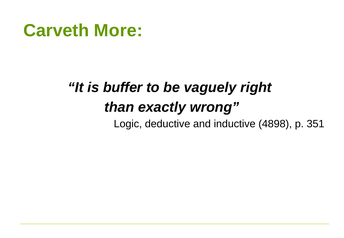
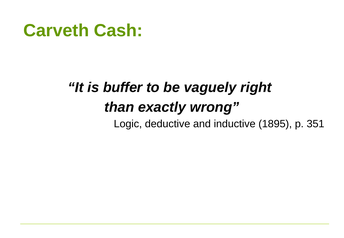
More: More -> Cash
4898: 4898 -> 1895
